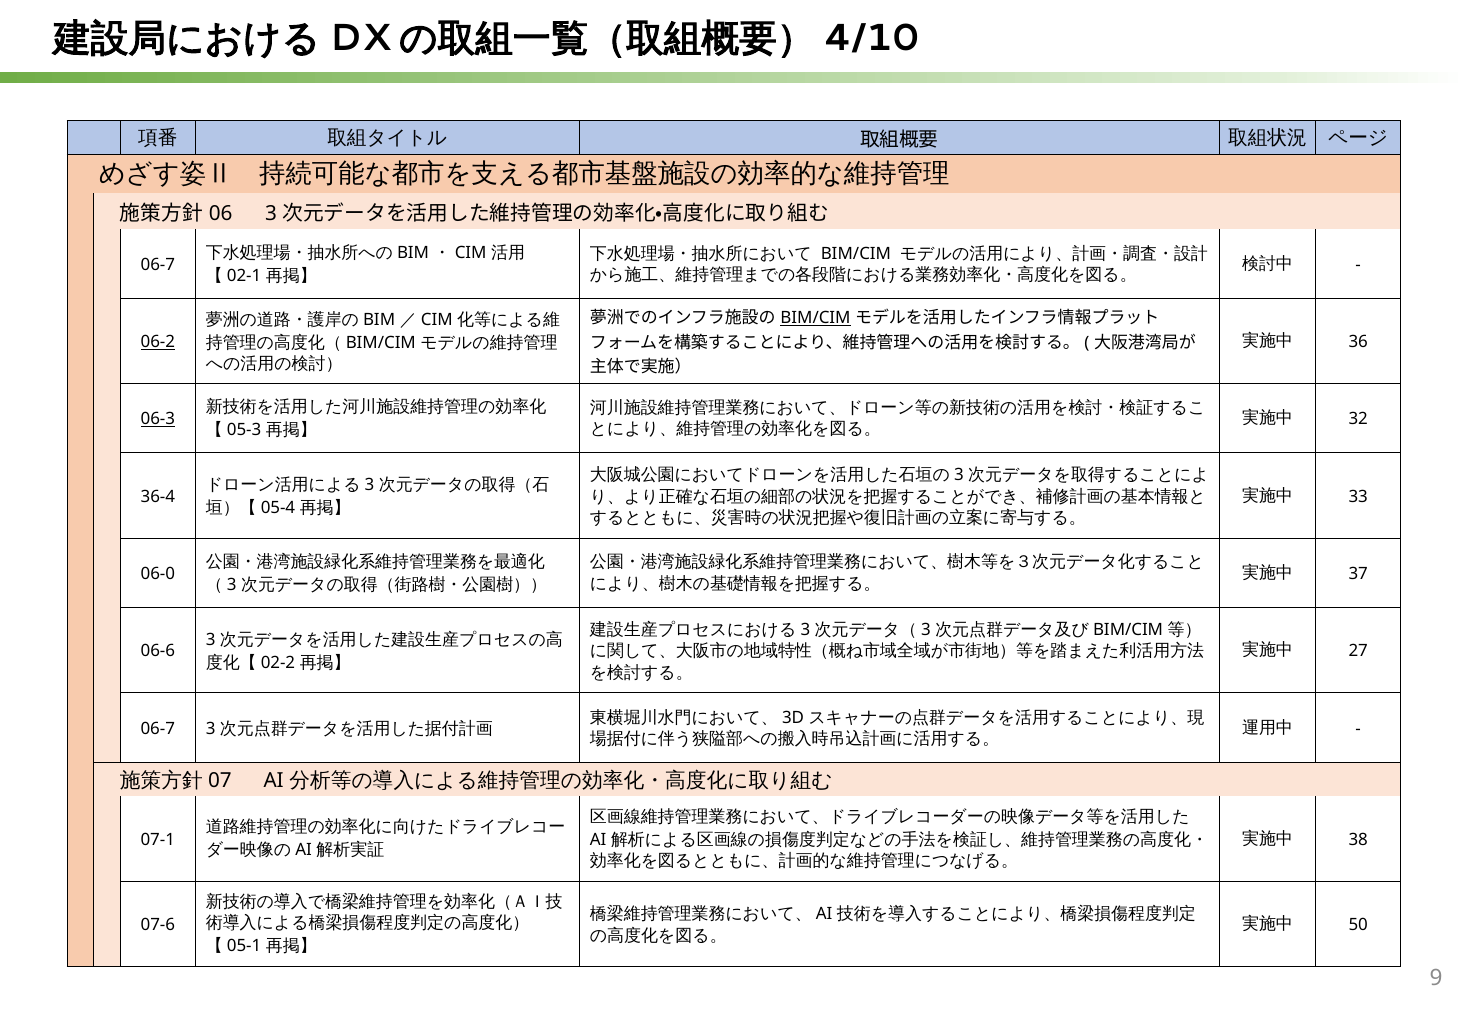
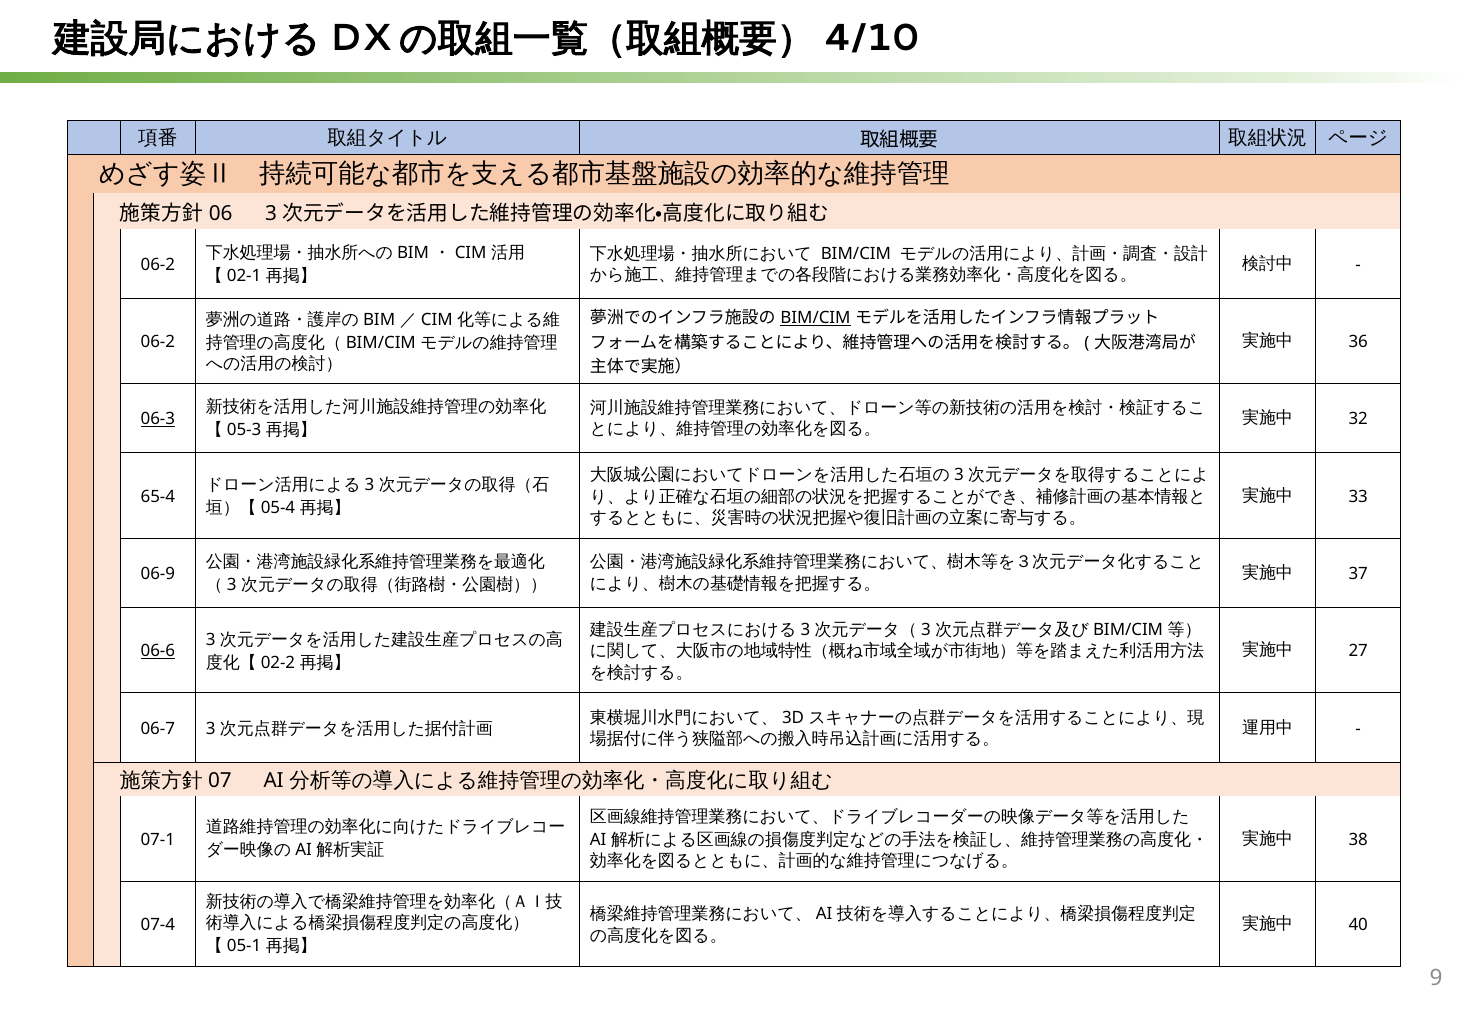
06-7 at (158, 265): 06-7 -> 06-2
06-2 at (158, 342) underline: present -> none
36-4: 36-4 -> 65-4
06-0: 06-0 -> 06-9
06-6 underline: none -> present
50: 50 -> 40
07-6: 07-6 -> 07-4
